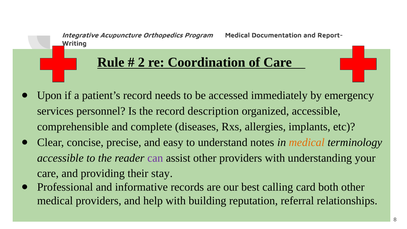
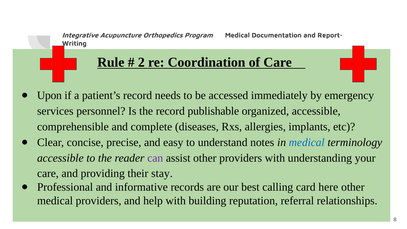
description: description -> publishable
medical at (307, 142) colour: orange -> blue
both: both -> here
